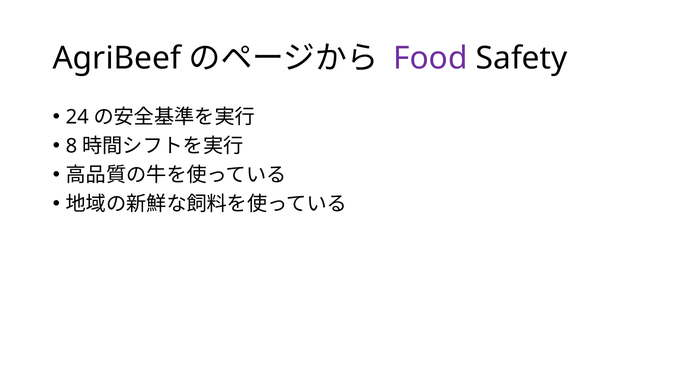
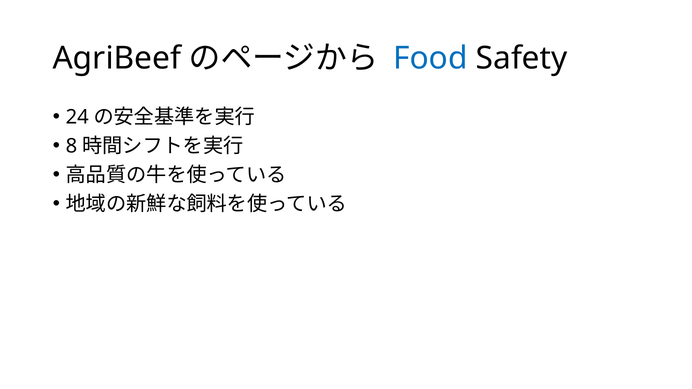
Food colour: purple -> blue
